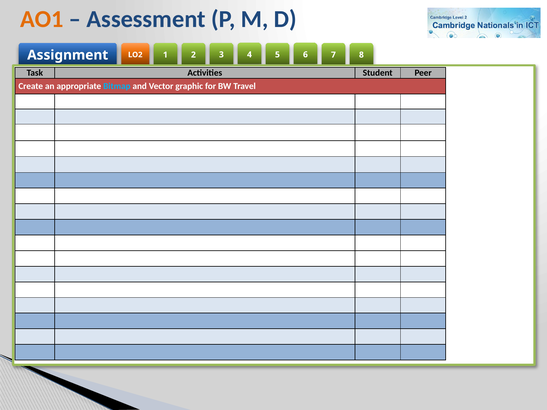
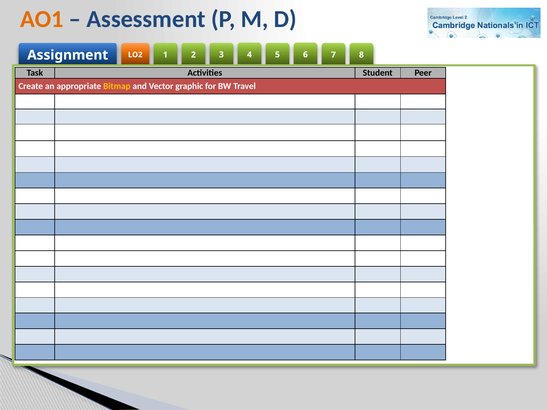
Bitmap colour: light blue -> yellow
